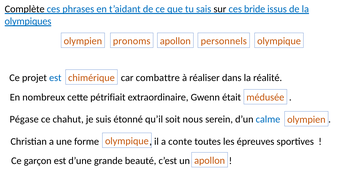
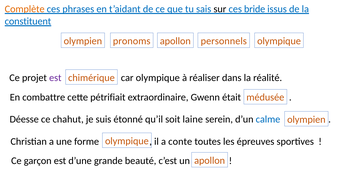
Complète colour: black -> orange
olympiques: olympiques -> constituent
est at (55, 78) colour: blue -> purple
car combattre: combattre -> olympique
nombreux: nombreux -> combattre
Pégase: Pégase -> Déesse
nous: nous -> laine
